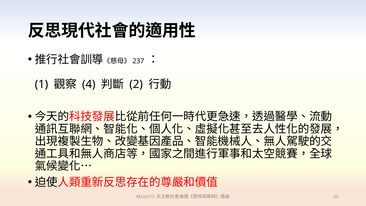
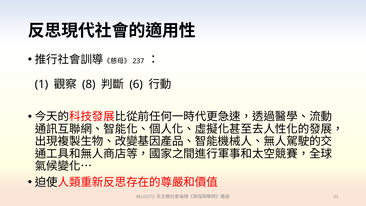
4: 4 -> 8
2: 2 -> 6
